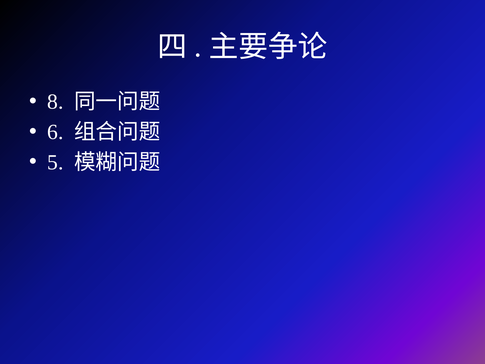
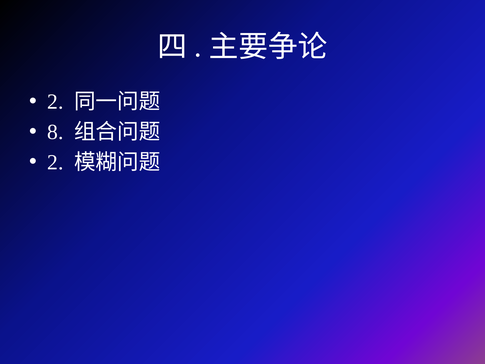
8 at (55, 102): 8 -> 2
6: 6 -> 8
5 at (55, 162): 5 -> 2
